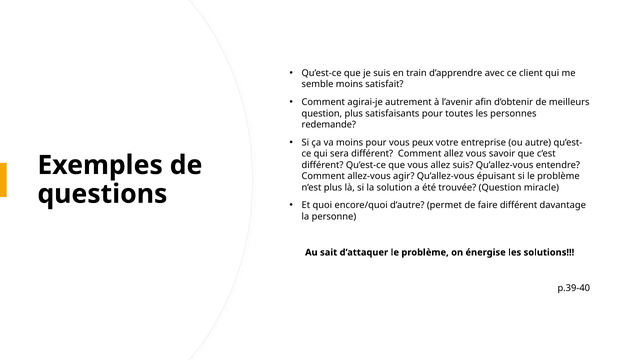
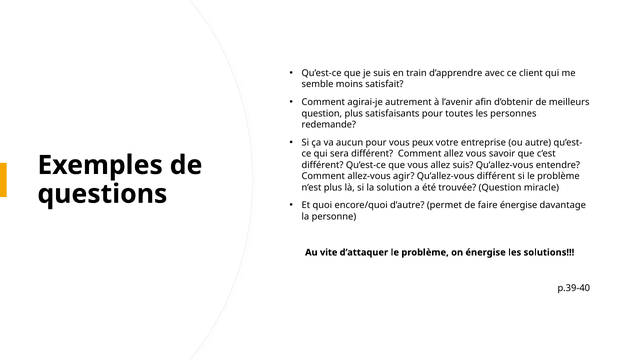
va moins: moins -> aucun
Qu’allez-vous épuisant: épuisant -> différent
faire différent: différent -> énergise
sait: sait -> vite
